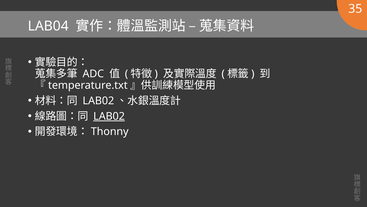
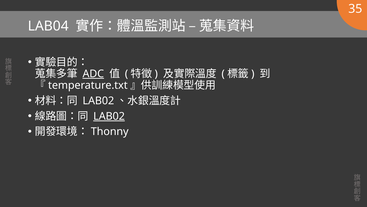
ADC underline: none -> present
